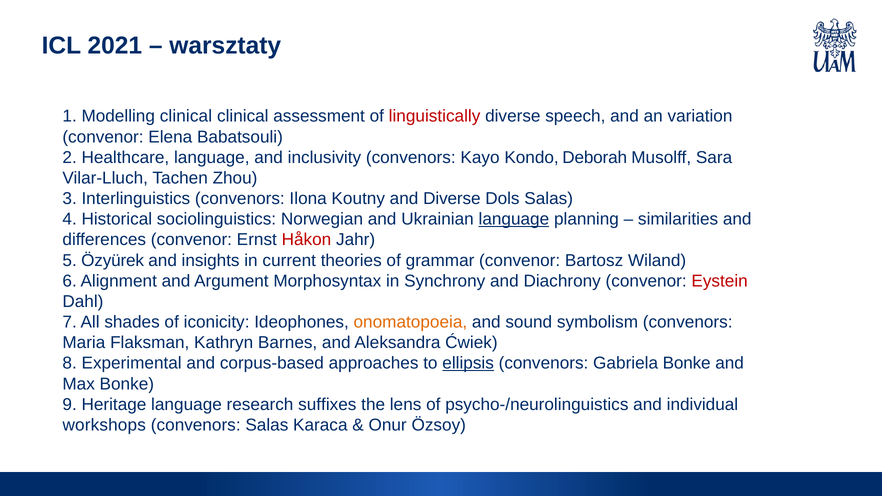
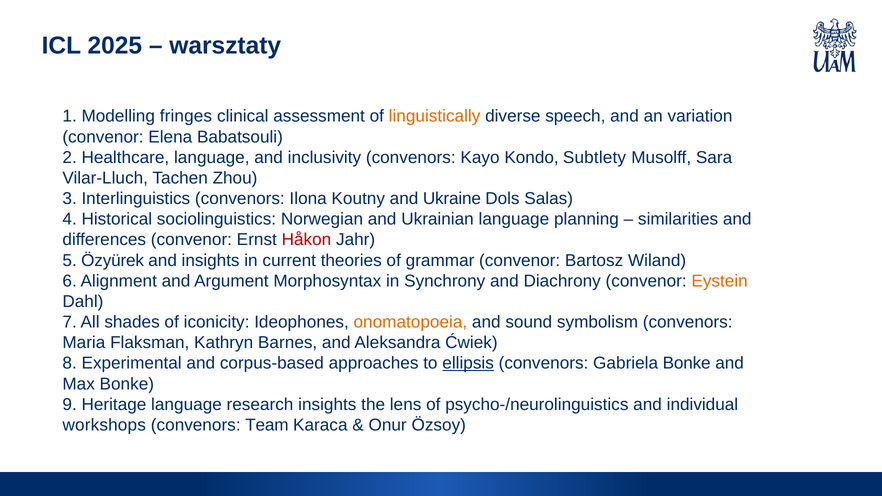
2021: 2021 -> 2025
Modelling clinical: clinical -> fringes
linguistically colour: red -> orange
Deborah: Deborah -> Subtlety
and Diverse: Diverse -> Ukraine
language at (514, 219) underline: present -> none
Eystein colour: red -> orange
research suffixes: suffixes -> insights
convenors Salas: Salas -> Team
